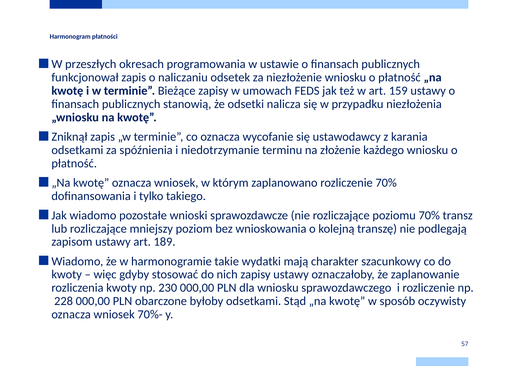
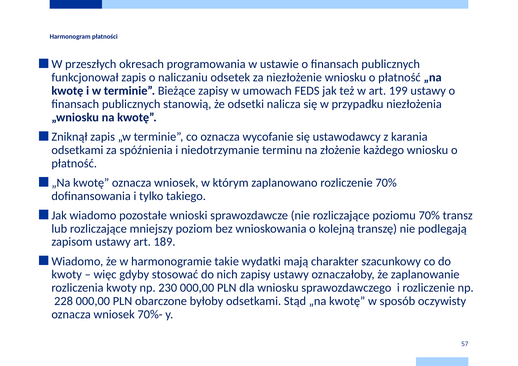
159: 159 -> 199
